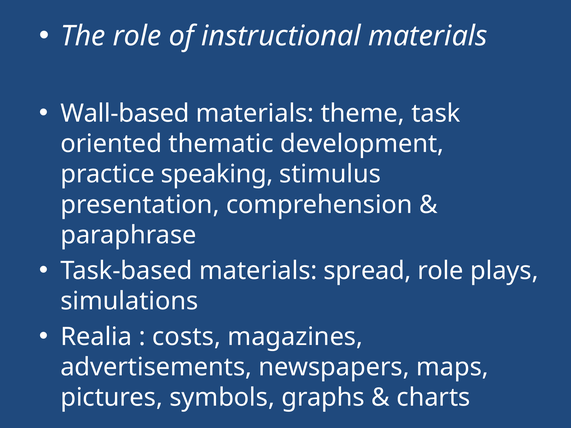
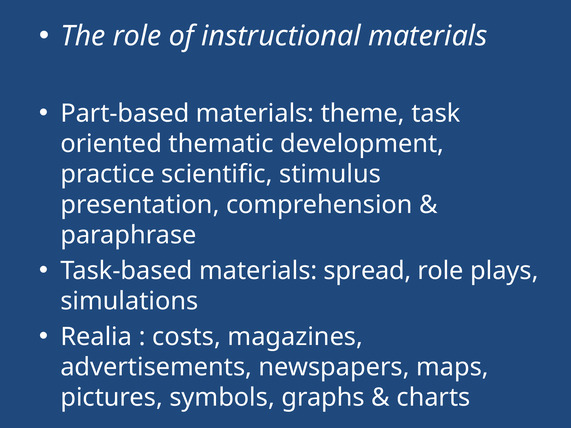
Wall-based: Wall-based -> Part-based
speaking: speaking -> scientific
